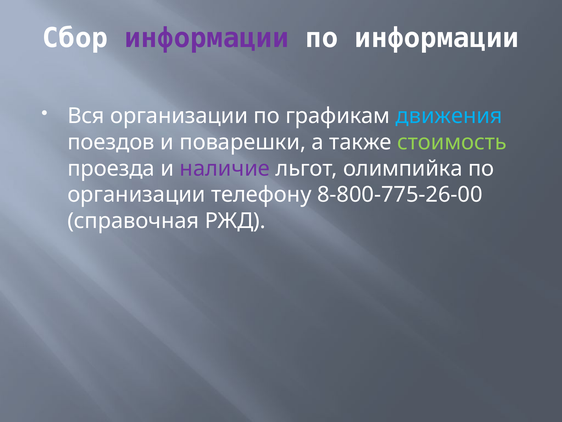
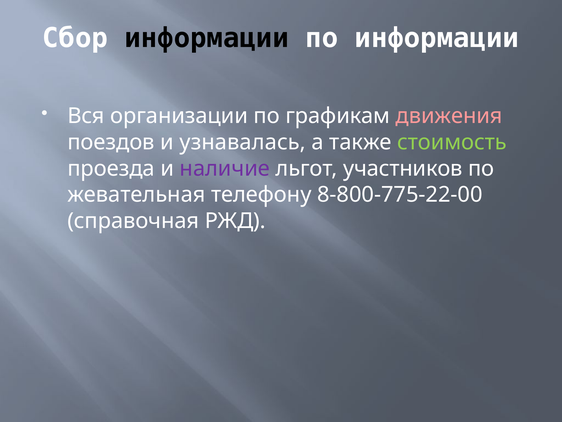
информации at (207, 38) colour: purple -> black
движения colour: light blue -> pink
поварешки: поварешки -> узнавалась
олимпийка: олимпийка -> участников
организации at (136, 194): организации -> жевательная
8-800-775-26-00: 8-800-775-26-00 -> 8-800-775-22-00
